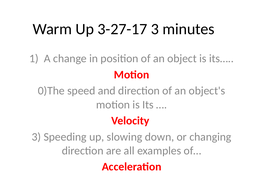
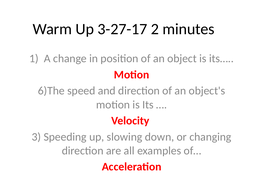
3-27-17 3: 3 -> 2
0)The: 0)The -> 6)The
